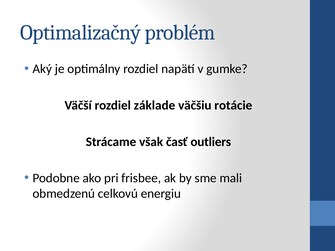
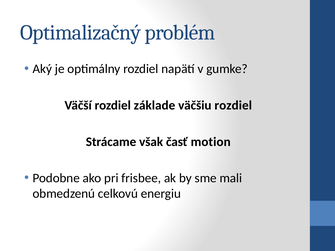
väčšiu rotácie: rotácie -> rozdiel
outliers: outliers -> motion
